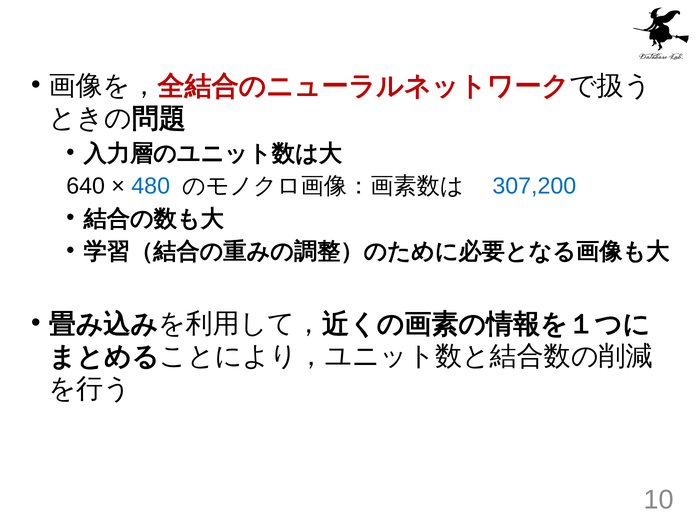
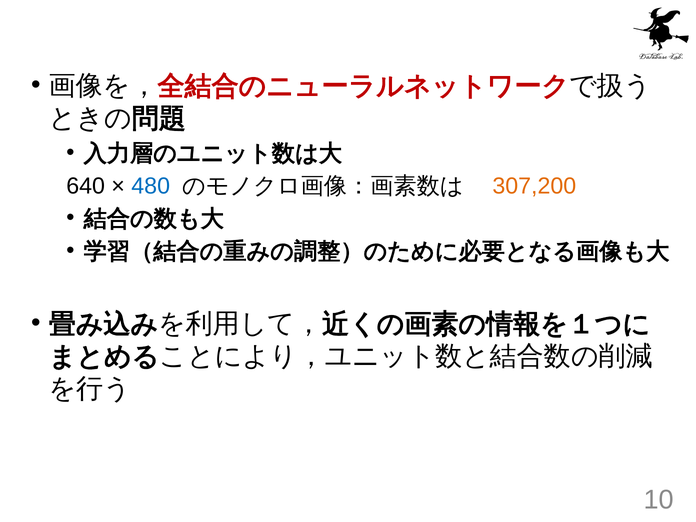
307,200 colour: blue -> orange
